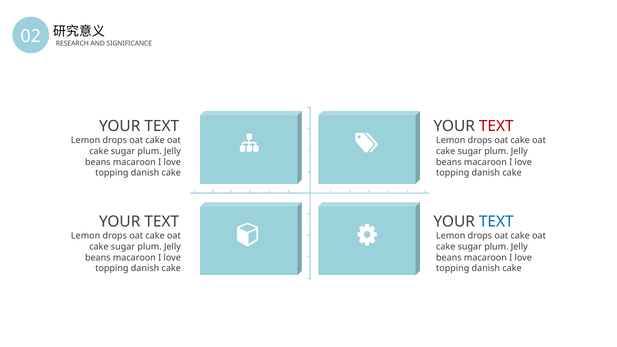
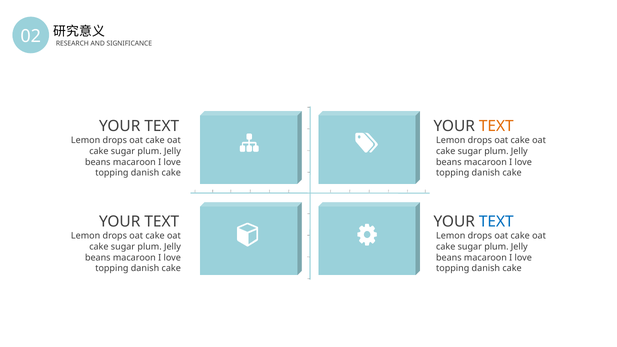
TEXT at (496, 126) colour: red -> orange
